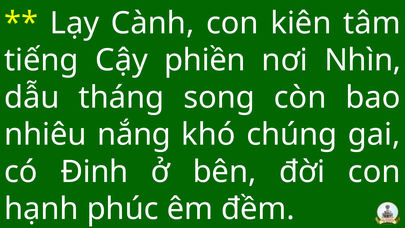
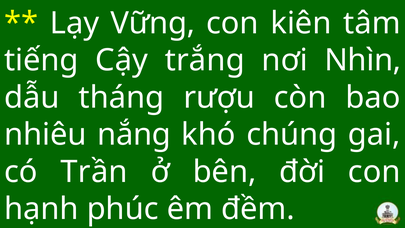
Cành: Cành -> Vững
phiền: phiền -> trắng
song: song -> rượu
Đinh: Đinh -> Trần
